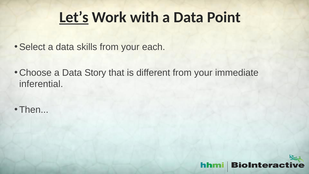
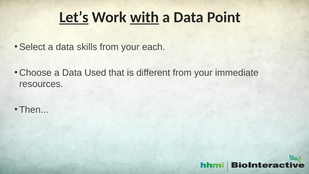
with underline: none -> present
Story: Story -> Used
inferential: inferential -> resources
